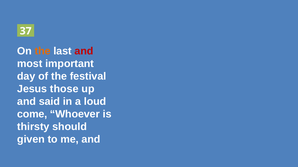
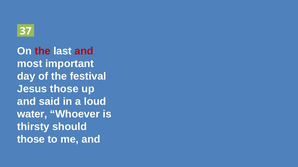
the at (43, 51) colour: orange -> red
come: come -> water
given at (31, 140): given -> those
